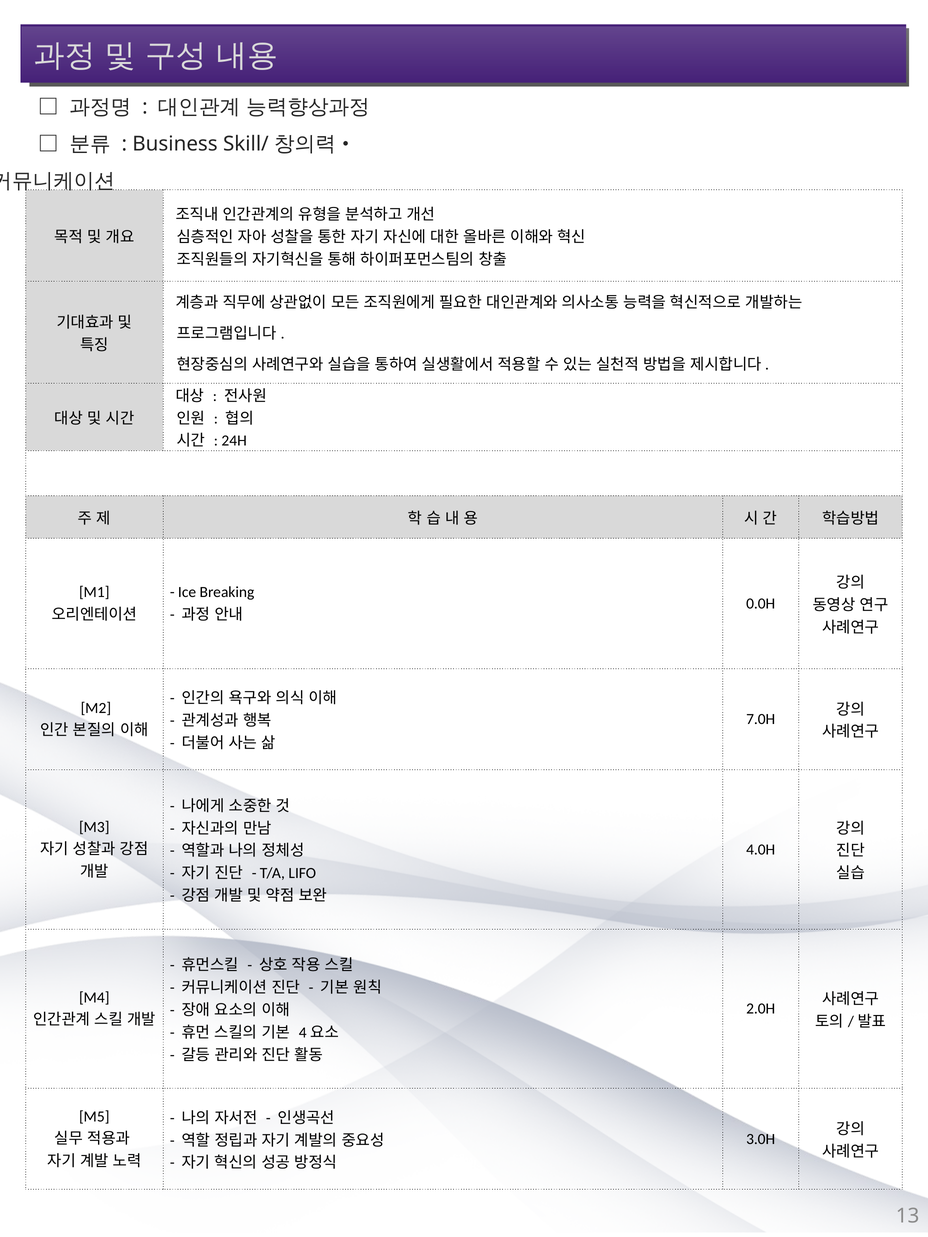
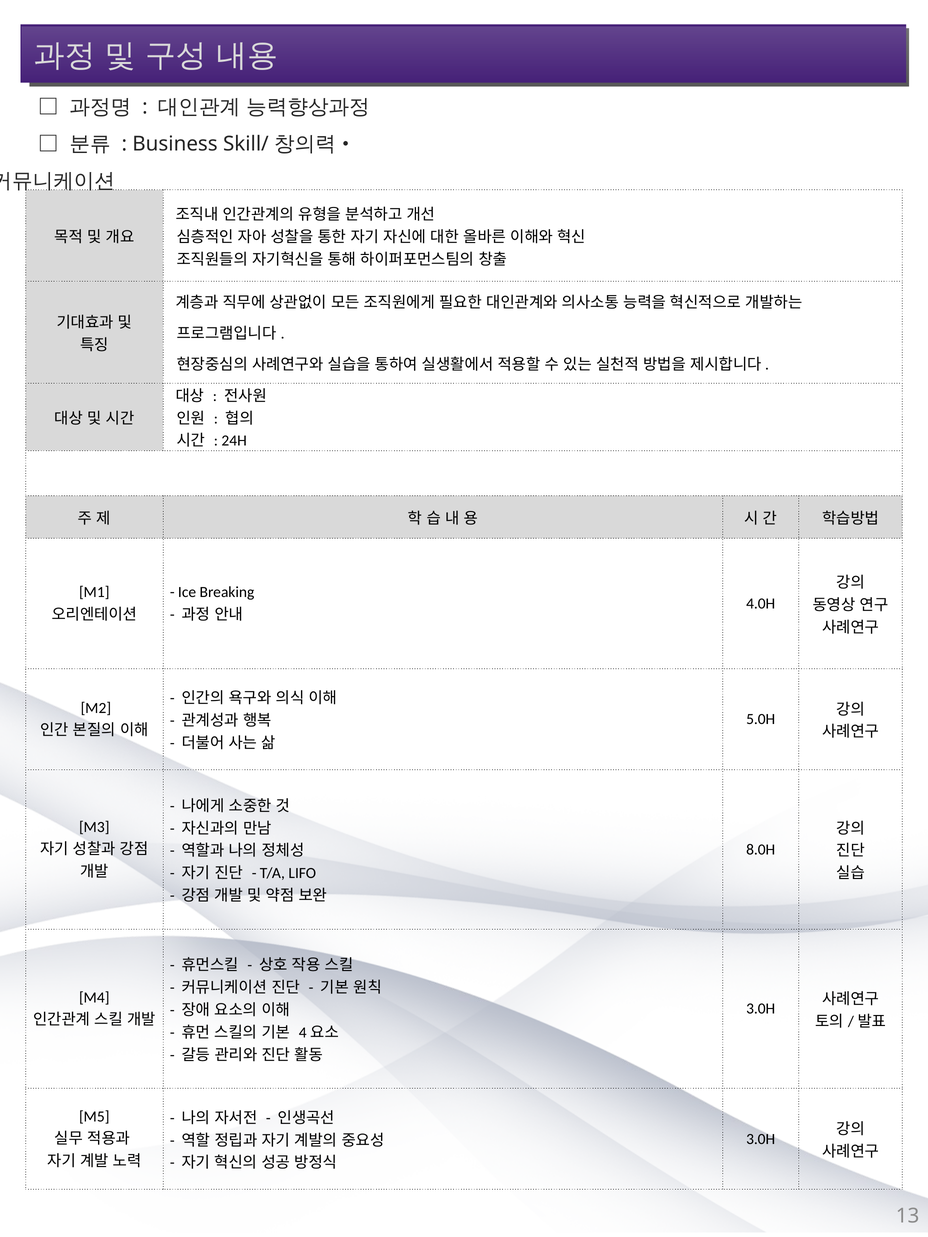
0.0H: 0.0H -> 4.0H
7.0H: 7.0H -> 5.0H
4.0H: 4.0H -> 8.0H
2.0H at (761, 1009): 2.0H -> 3.0H
